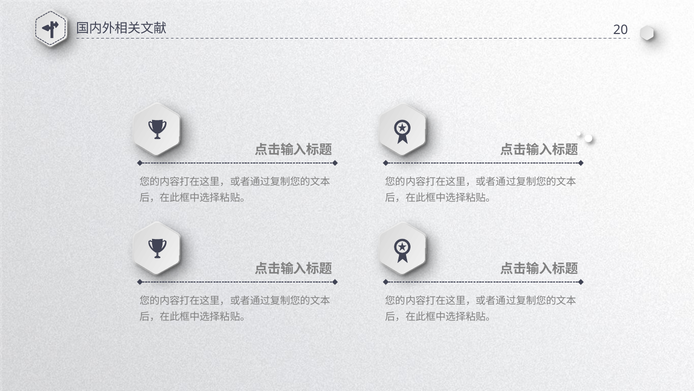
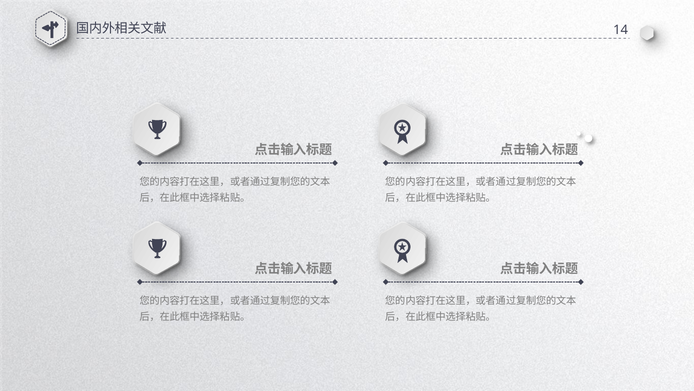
20: 20 -> 14
